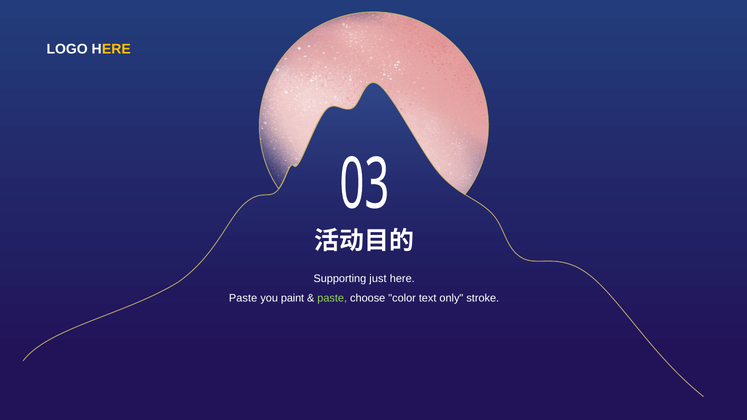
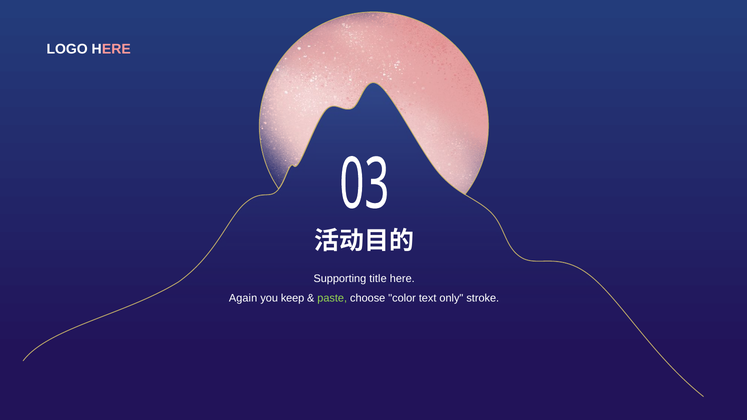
ERE colour: yellow -> pink
just: just -> title
Paste at (243, 298): Paste -> Again
paint: paint -> keep
